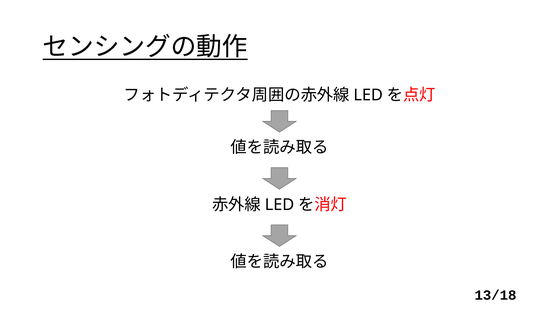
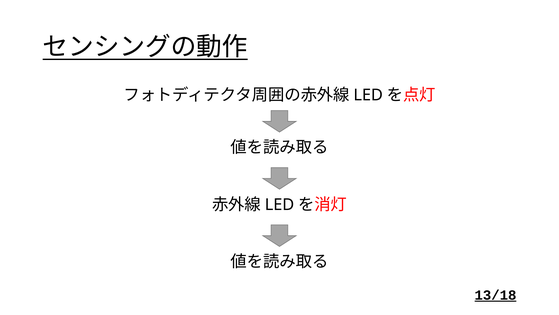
13/18 underline: none -> present
